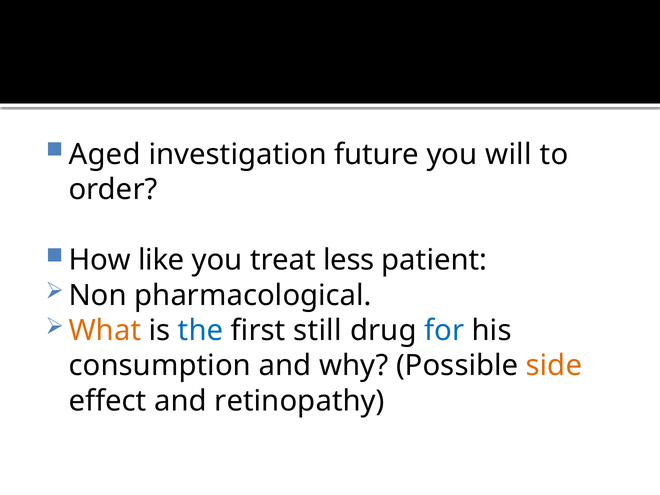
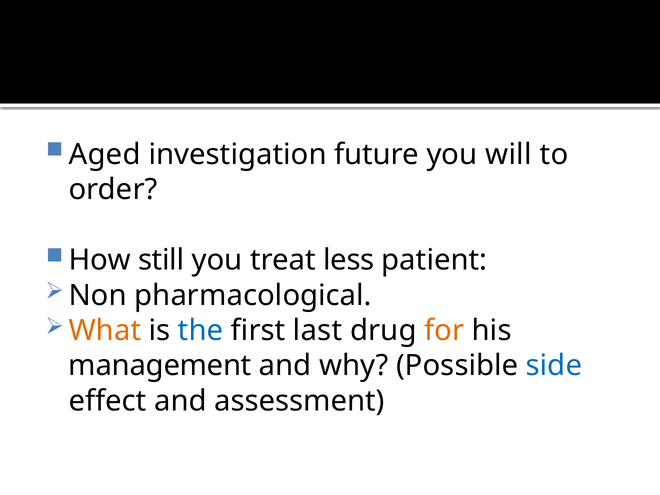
like: like -> still
still: still -> last
for colour: blue -> orange
consumption: consumption -> management
side colour: orange -> blue
retinopathy: retinopathy -> assessment
